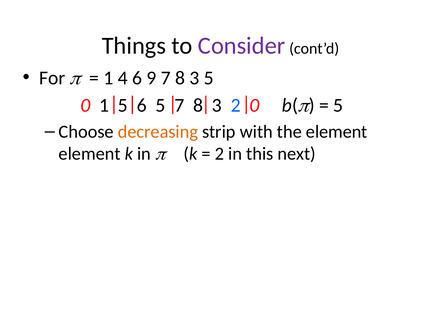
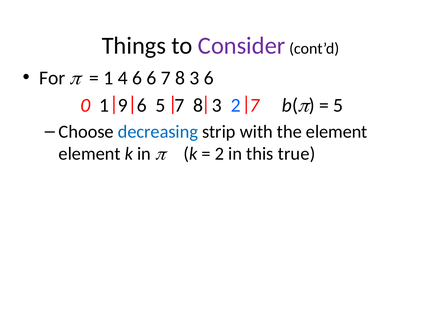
6 9: 9 -> 6
3 5: 5 -> 6
1 5: 5 -> 9
2 0: 0 -> 7
decreasing colour: orange -> blue
next: next -> true
